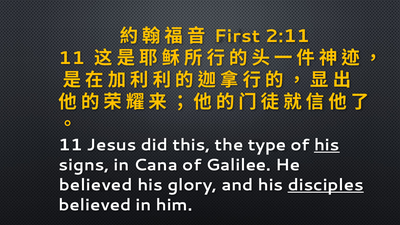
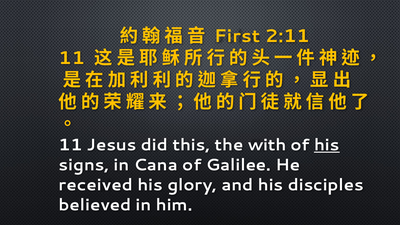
type: type -> with
believed at (96, 185): believed -> received
disciples underline: present -> none
